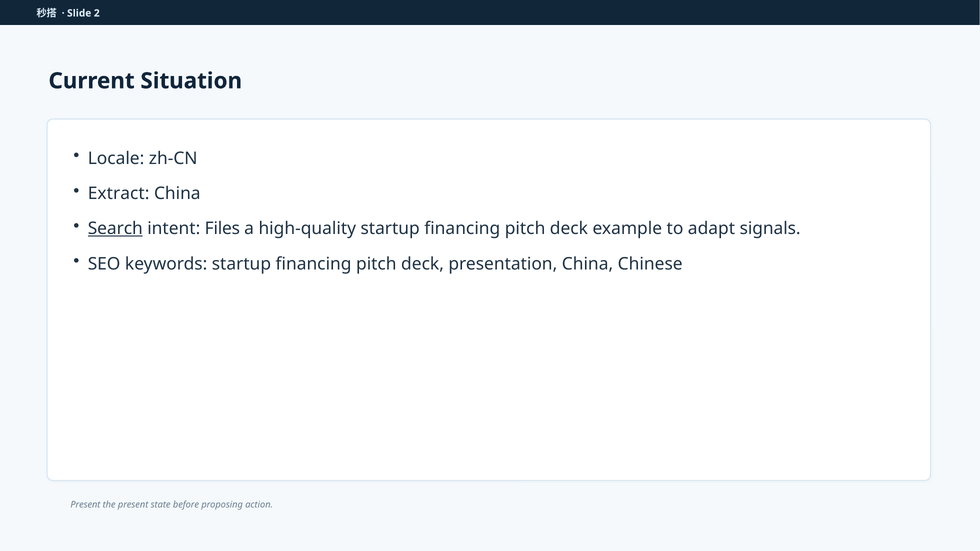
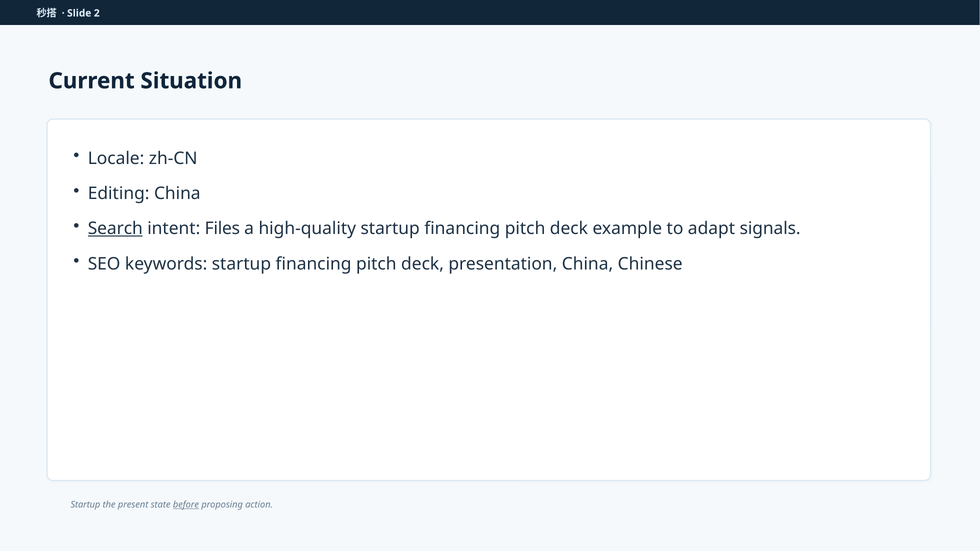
Extract: Extract -> Editing
Present at (85, 505): Present -> Startup
before underline: none -> present
